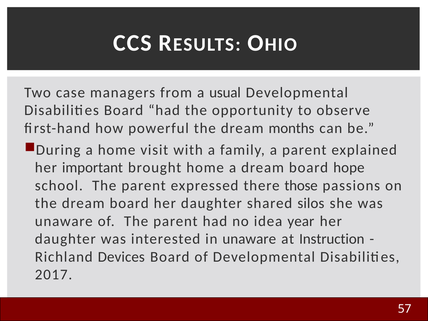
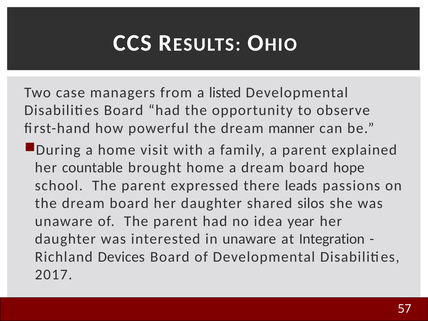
usual: usual -> listed
months: months -> manner
important: important -> countable
those: those -> leads
Instruction: Instruction -> Integration
